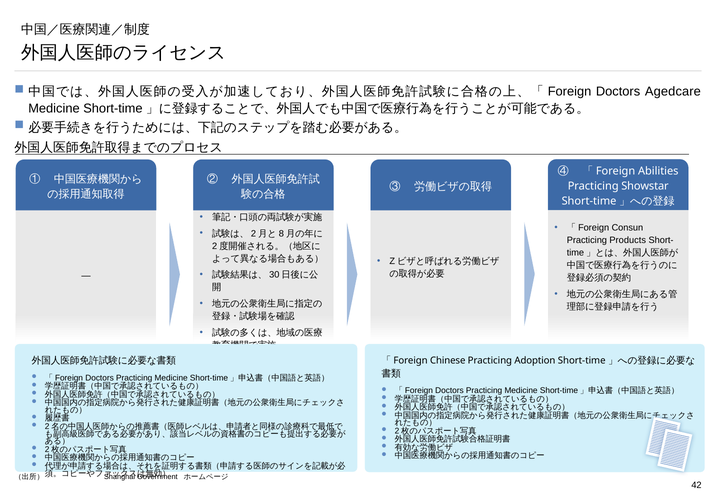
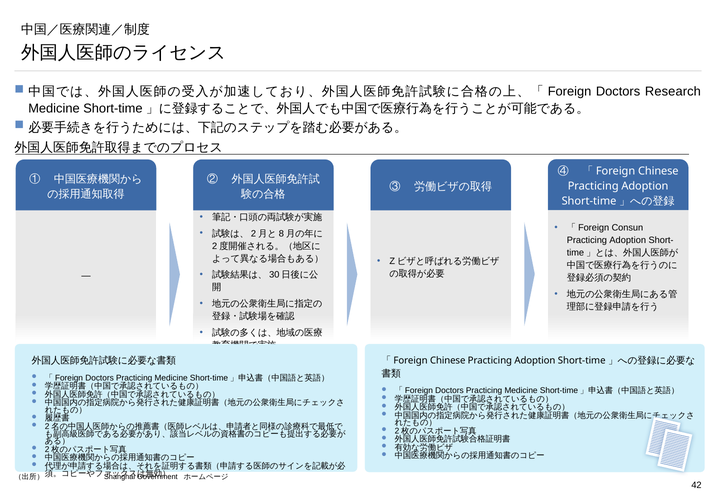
Agedcare: Agedcare -> Research
④ 「Foreign Abilities: Abilities -> Chinese
Showstar at (645, 186): Showstar -> Adoption
Products at (628, 240): Products -> Adoption
